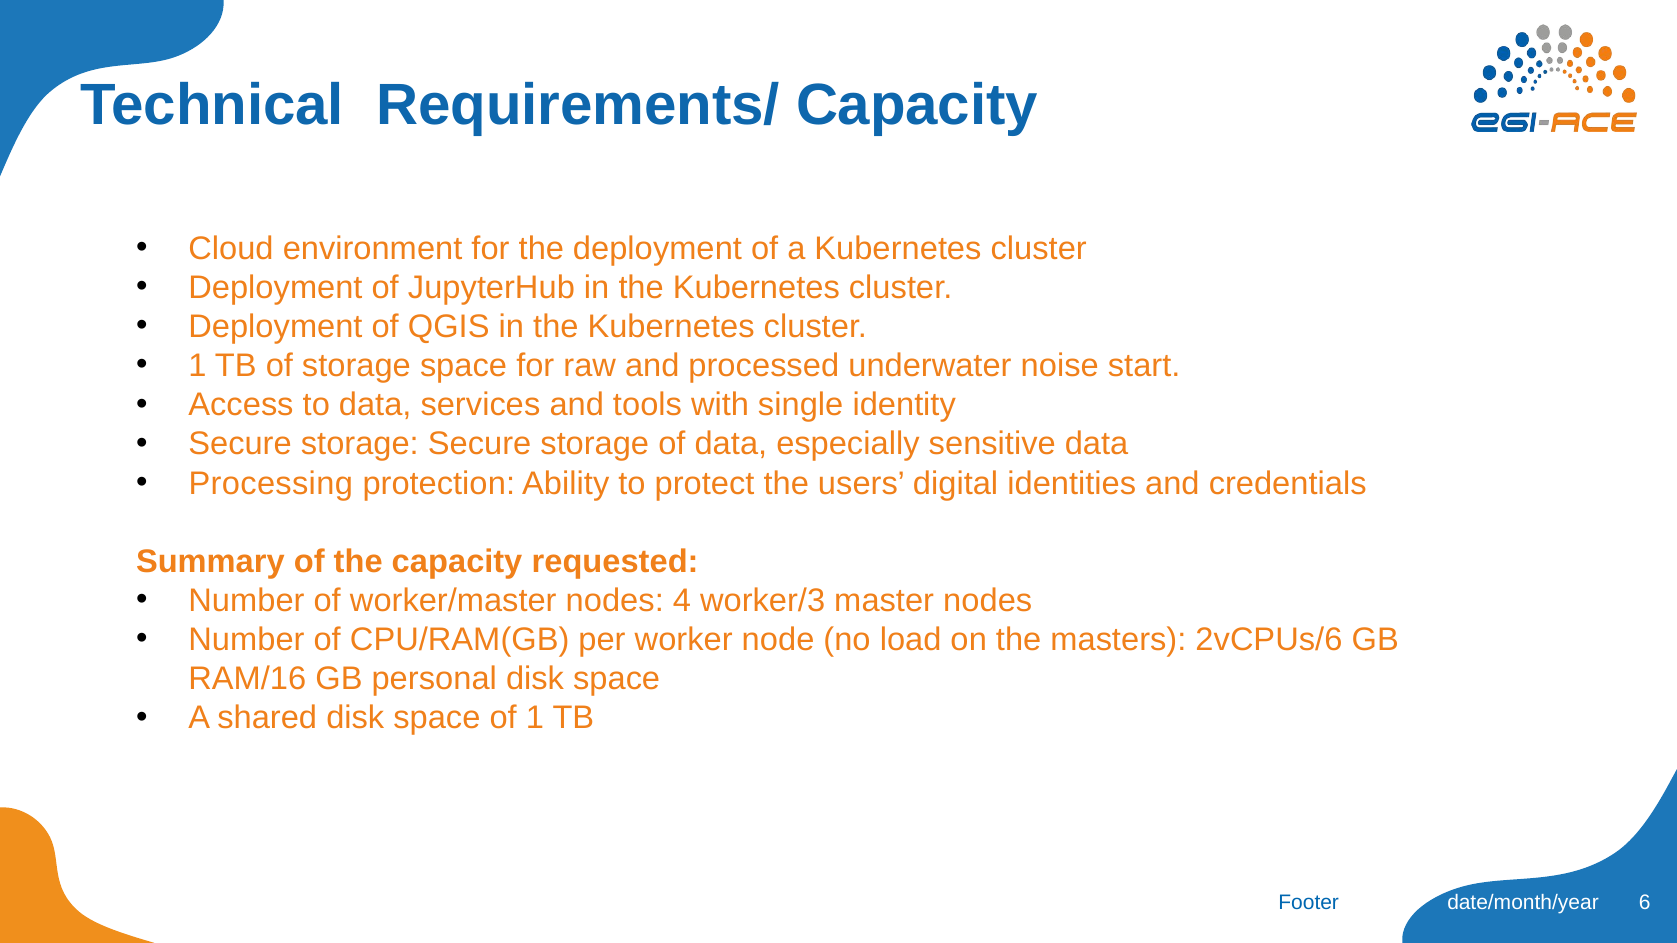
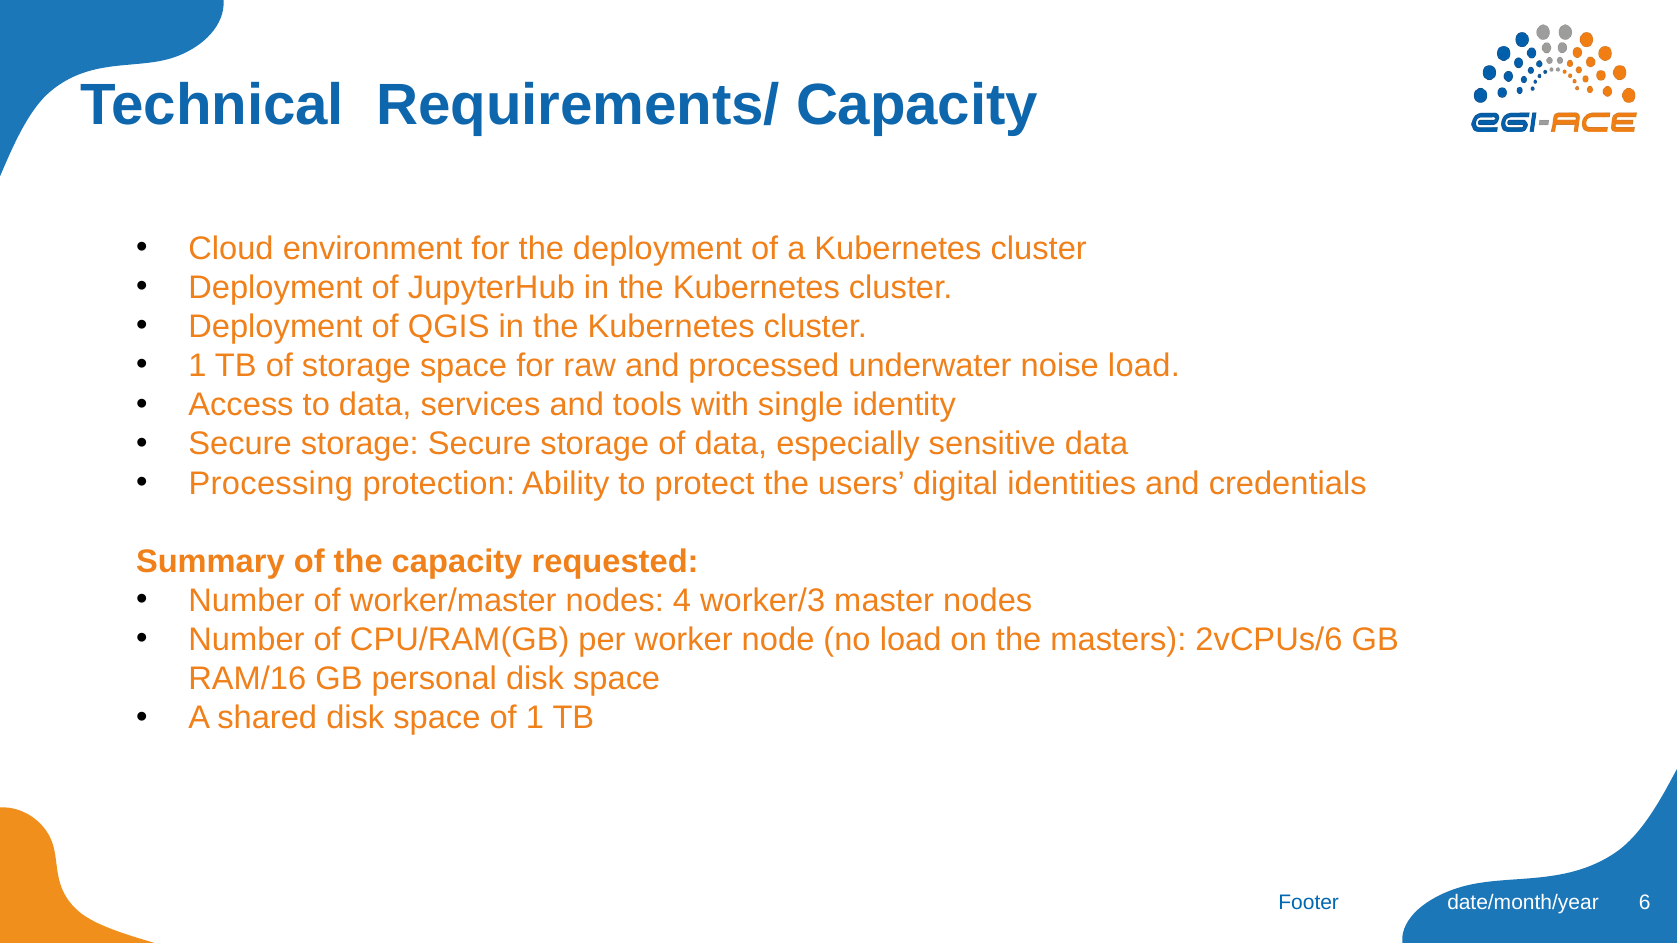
noise start: start -> load
